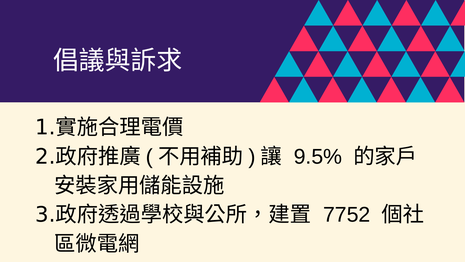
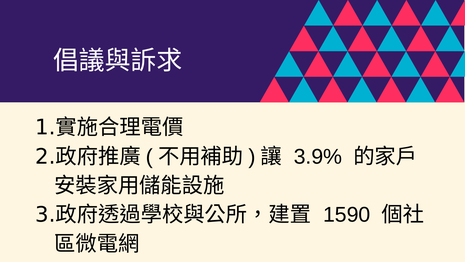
9.5%: 9.5% -> 3.9%
7752: 7752 -> 1590
